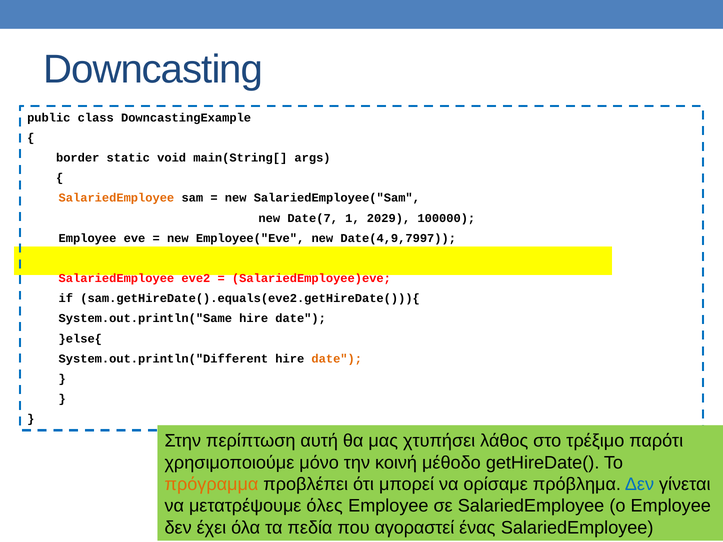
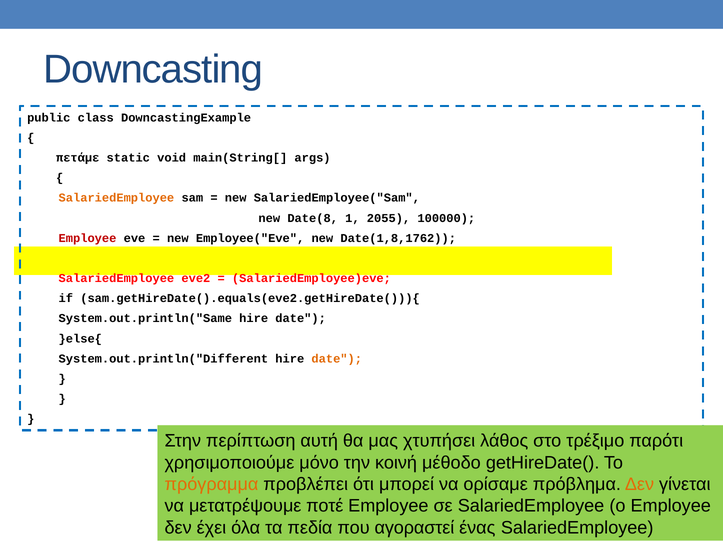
border: border -> πετάμε
Date(7: Date(7 -> Date(8
2029: 2029 -> 2055
Employee at (88, 238) colour: black -> red
Date(4,9,7997: Date(4,9,7997 -> Date(1,8,1762
Δεν at (639, 484) colour: blue -> orange
όλες: όλες -> ποτέ
